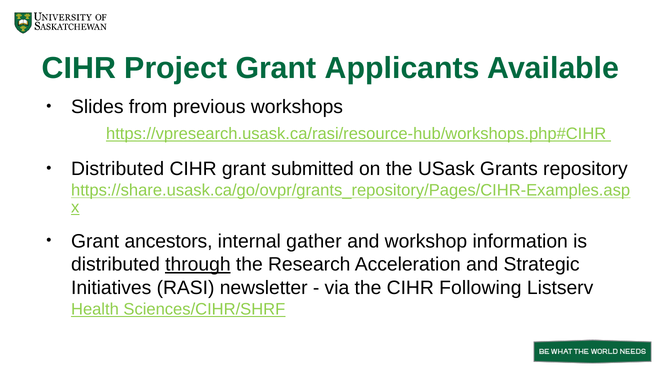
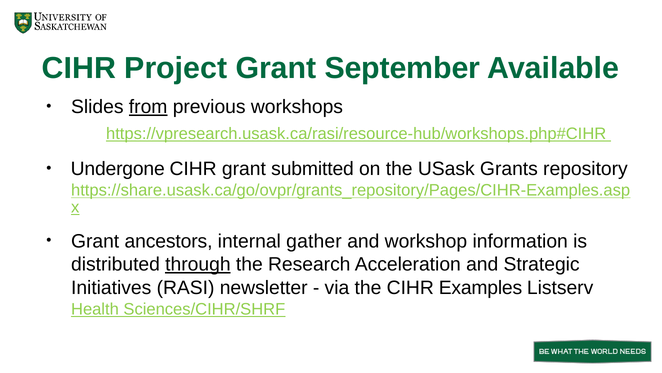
Applicants: Applicants -> September
from underline: none -> present
Distributed at (118, 169): Distributed -> Undergone
Following: Following -> Examples
